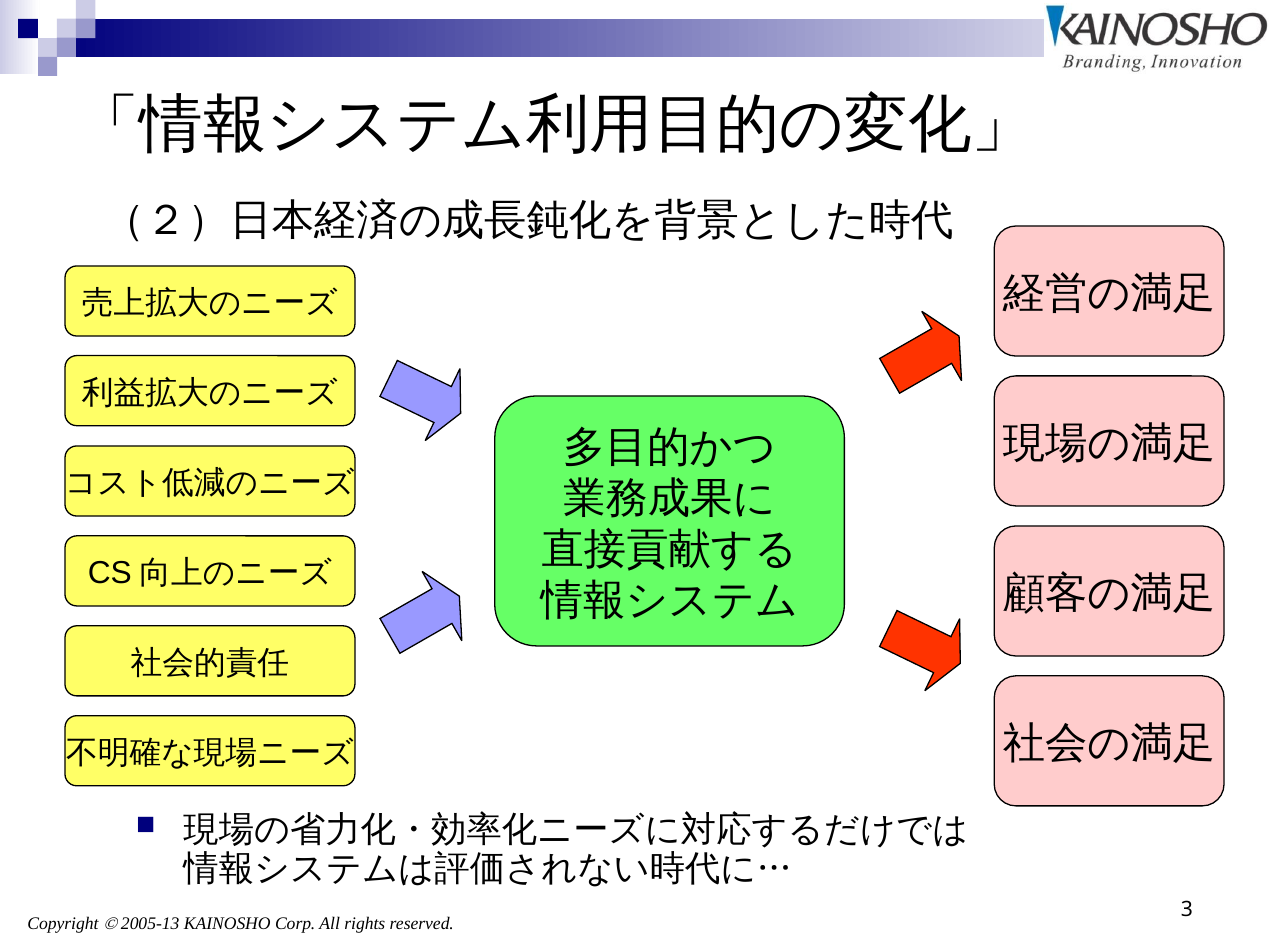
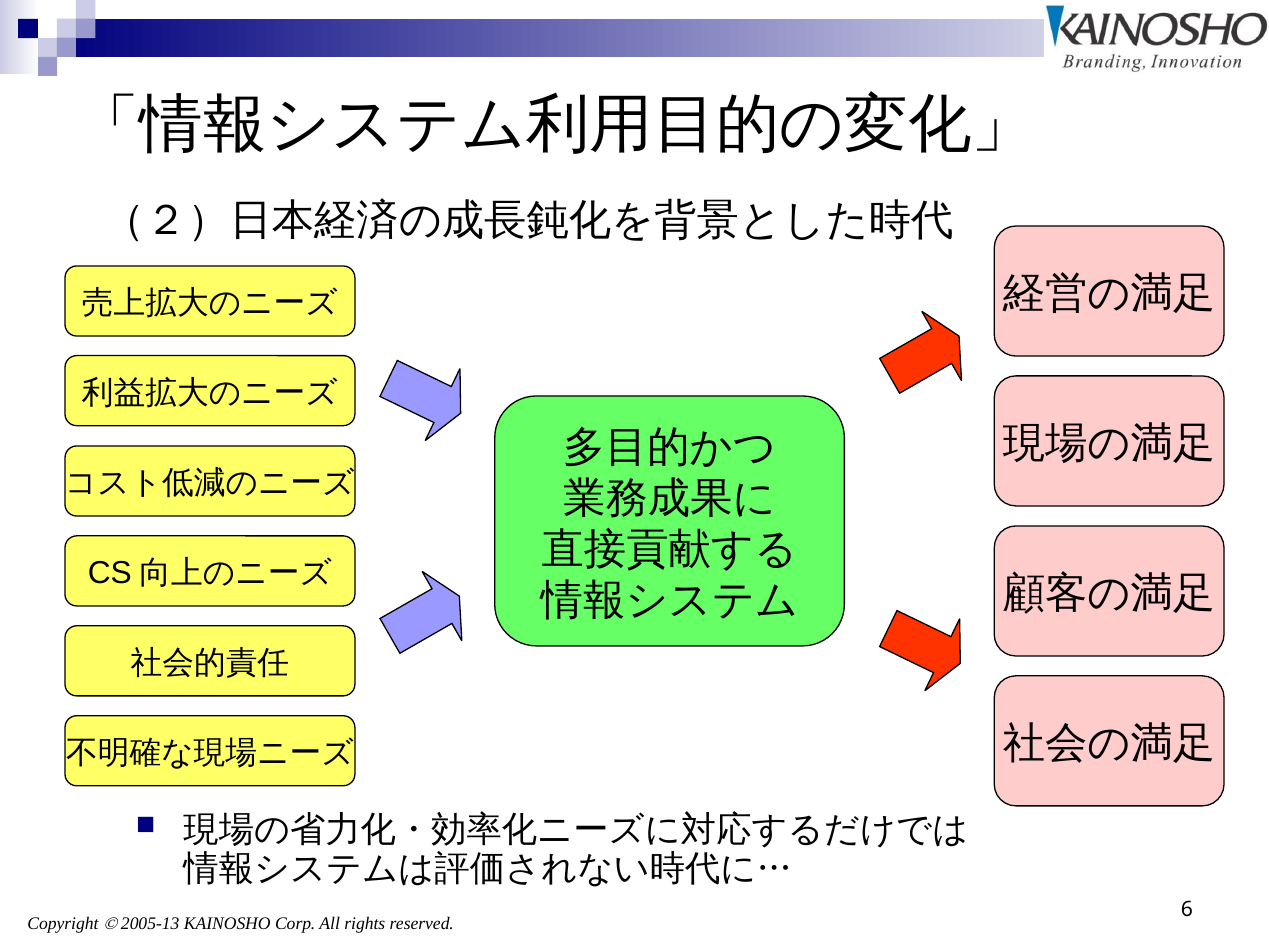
3: 3 -> 6
